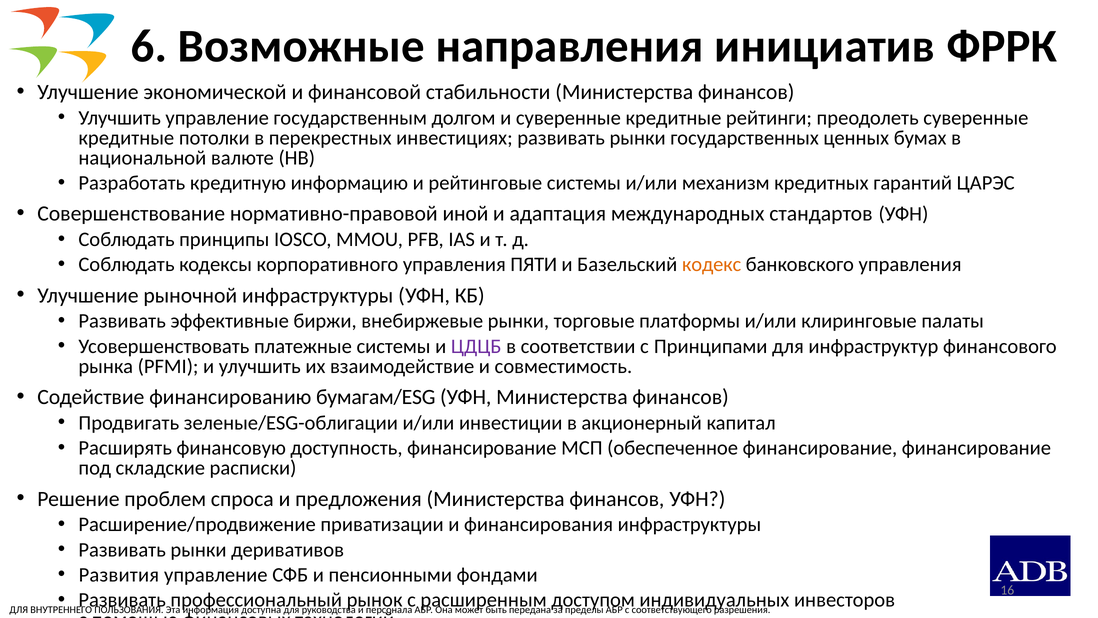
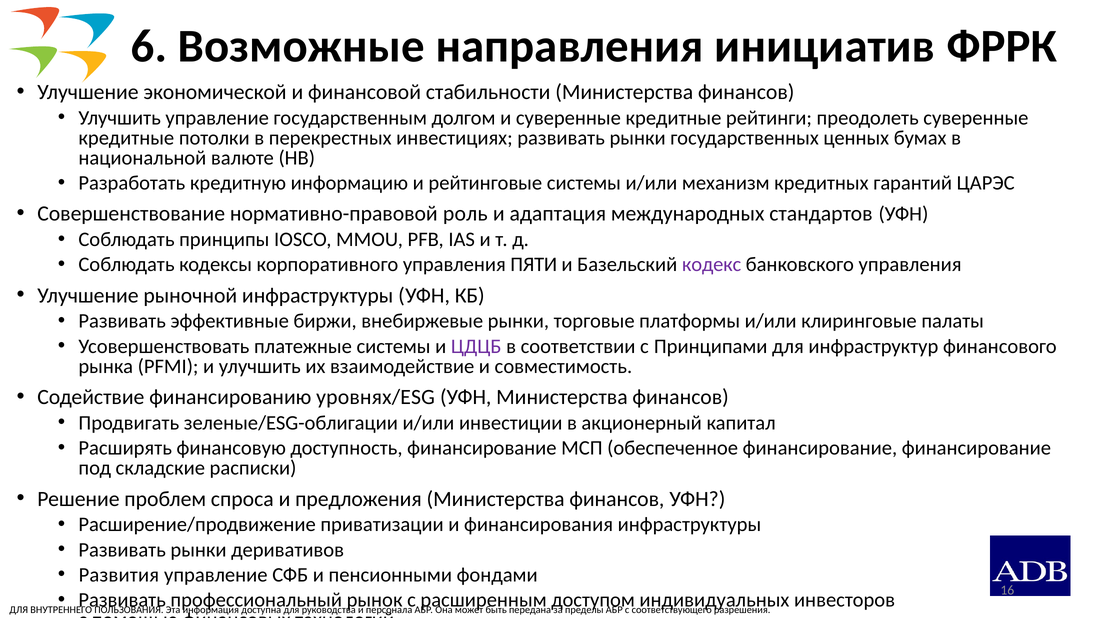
иной: иной -> роль
кодекс colour: orange -> purple
бумагам/ESG: бумагам/ESG -> уровнях/ESG
